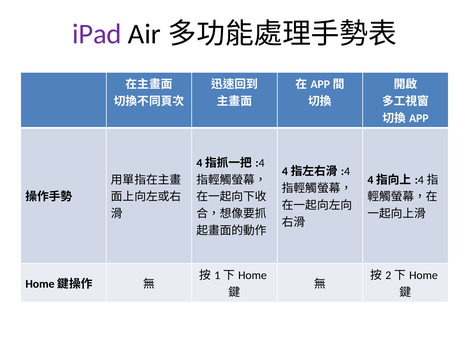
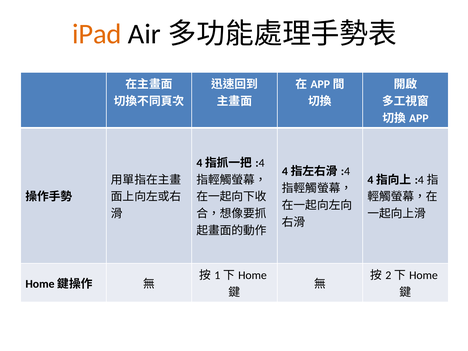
iPad colour: purple -> orange
